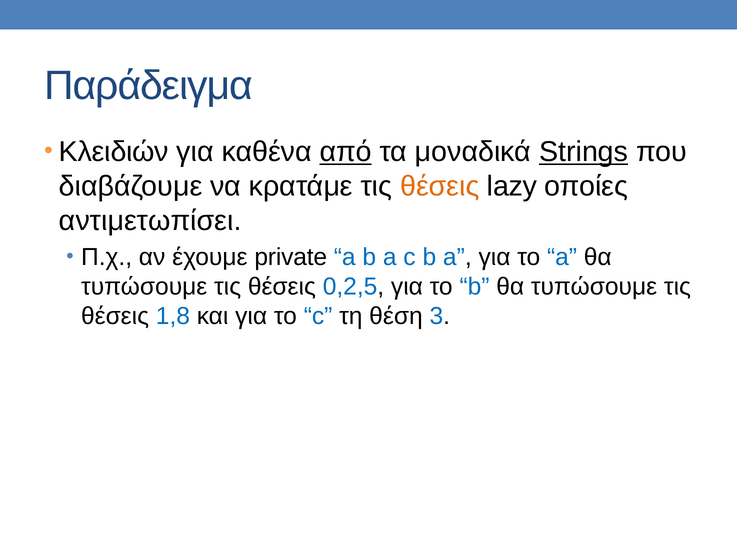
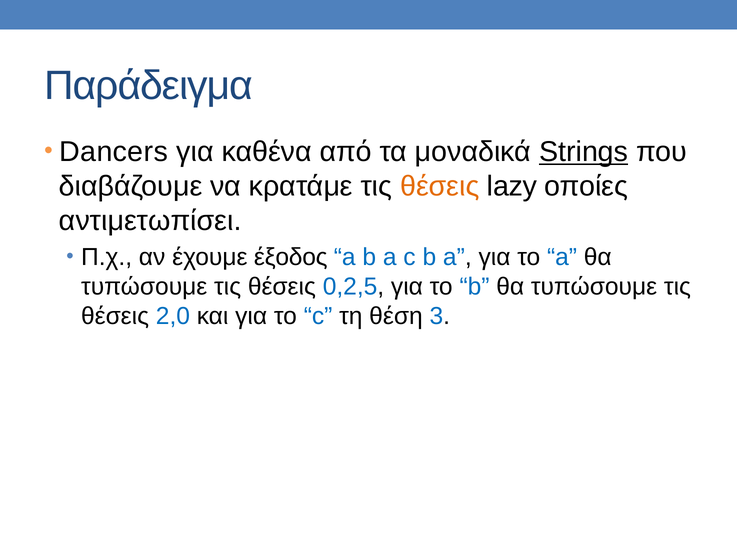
Κλειδιών: Κλειδιών -> Dancers
από underline: present -> none
private: private -> έξοδος
1,8: 1,8 -> 2,0
